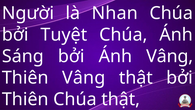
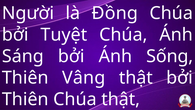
Nhan: Nhan -> Đồng
Ánh Vâng: Vâng -> Sống
